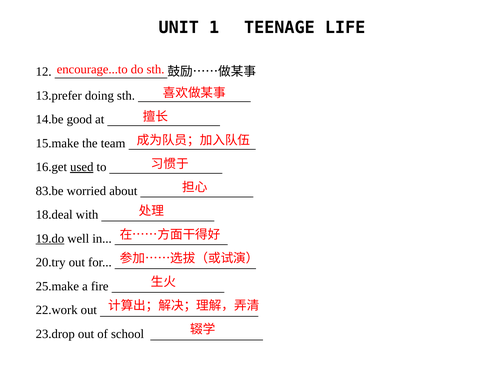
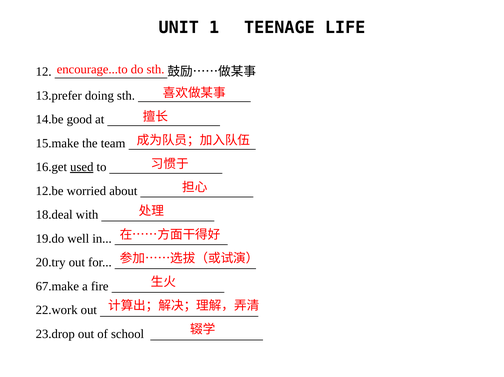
83.be: 83.be -> 12.be
19.do underline: present -> none
25.make: 25.make -> 67.make
